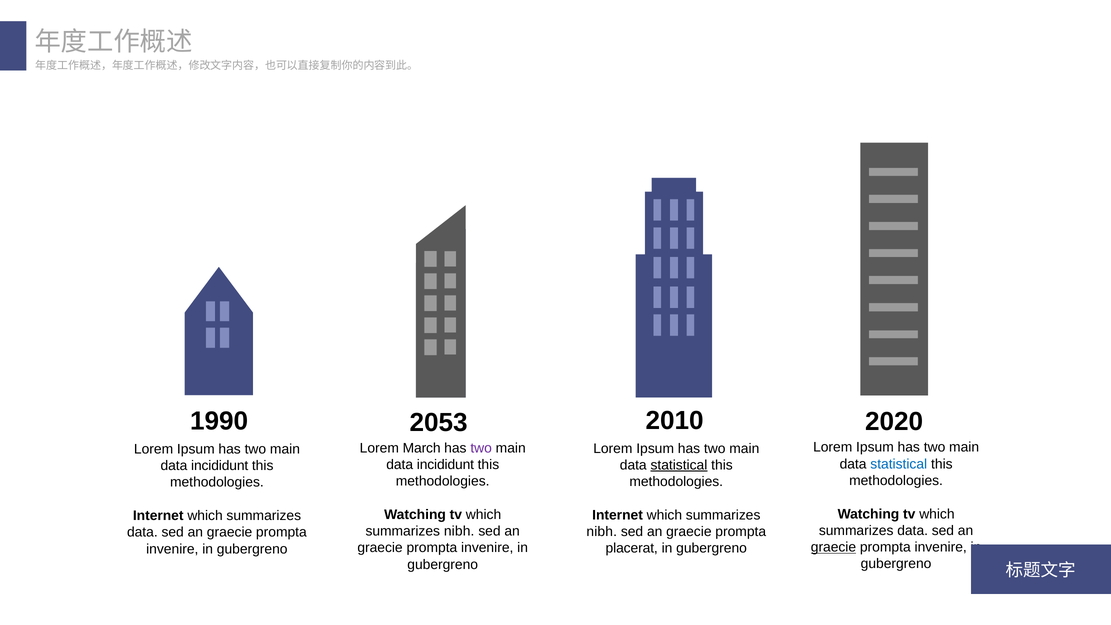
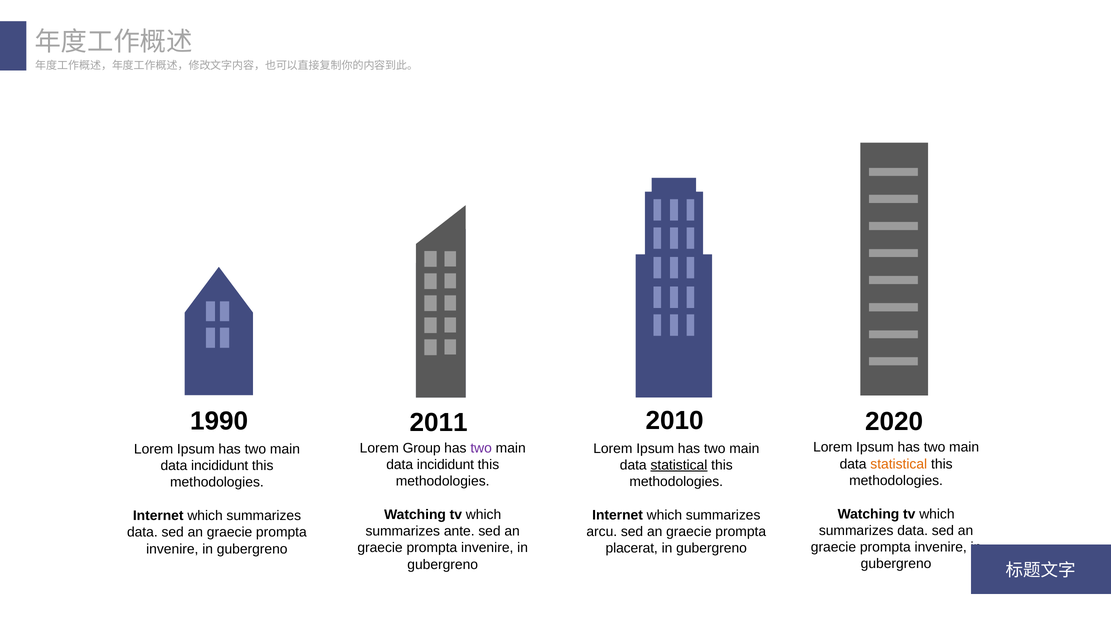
2053: 2053 -> 2011
March: March -> Group
statistical at (899, 464) colour: blue -> orange
nibh at (459, 531): nibh -> ante
nibh at (602, 532): nibh -> arcu
graecie at (833, 547) underline: present -> none
